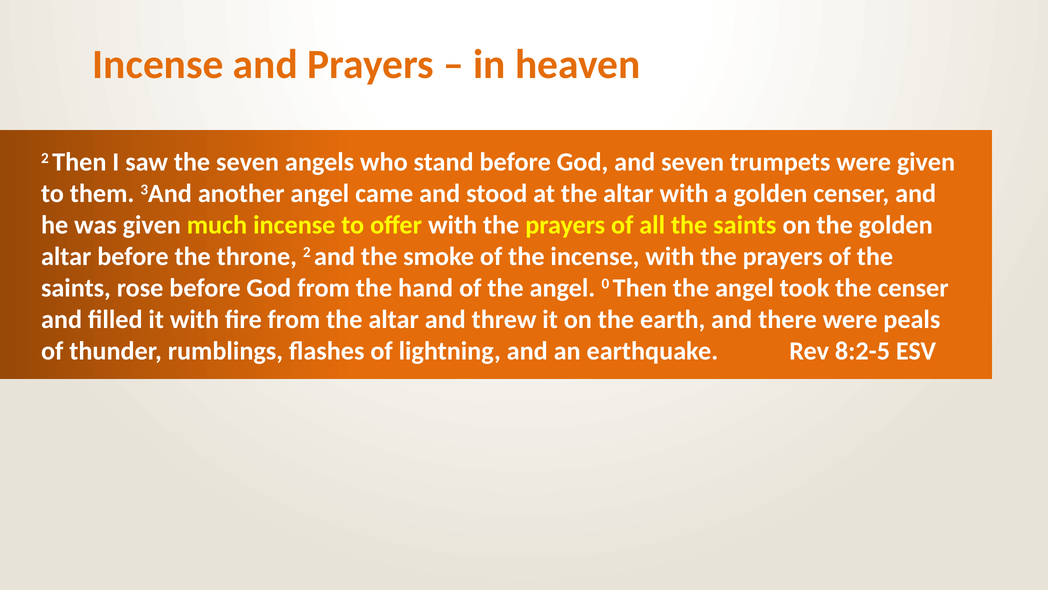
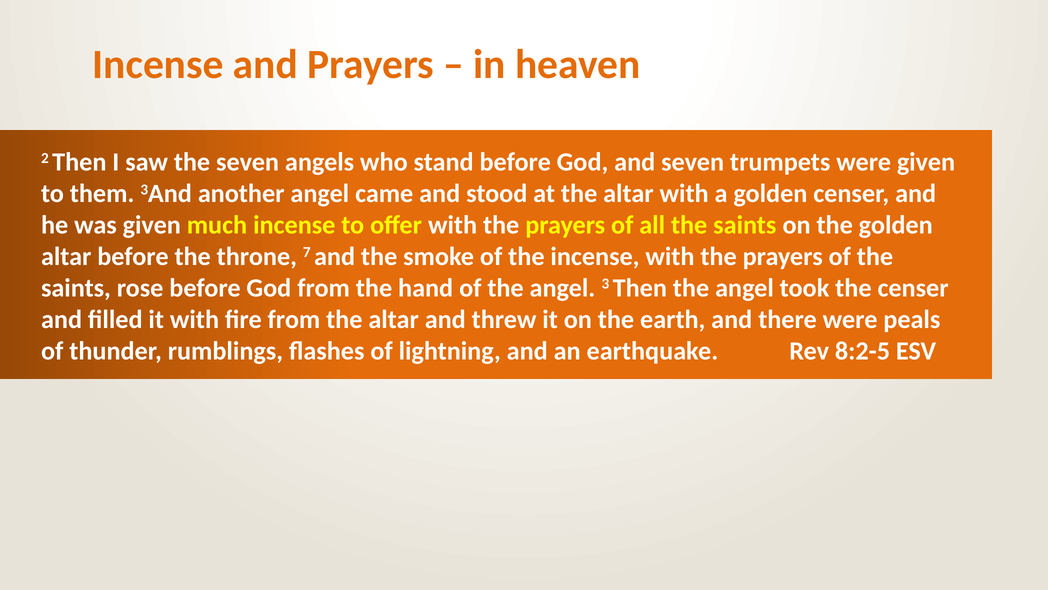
throne 2: 2 -> 7
0: 0 -> 3
